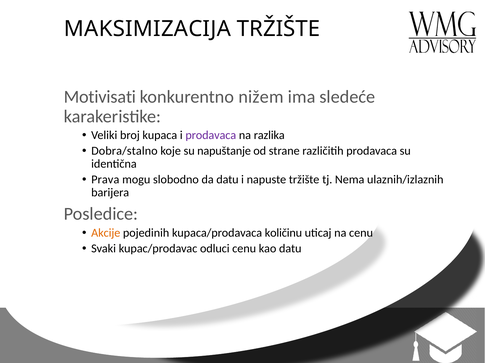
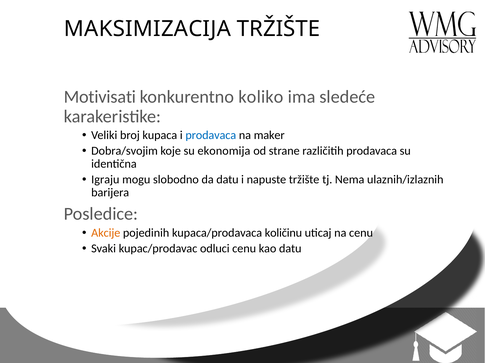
nižem: nižem -> koliko
prodavaca at (211, 136) colour: purple -> blue
razlika: razlika -> maker
Dobra/stalno: Dobra/stalno -> Dobra/svojim
napuštanje: napuštanje -> ekonomija
Prava: Prava -> Igraju
